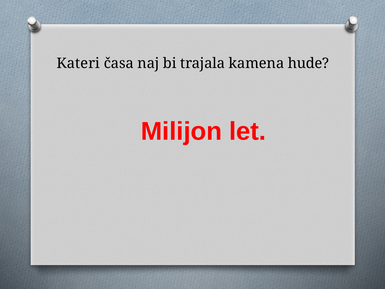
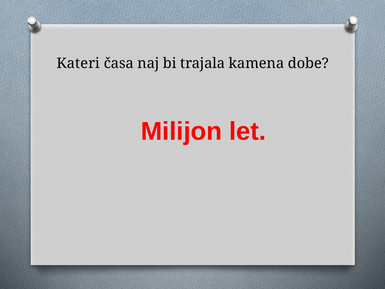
hude: hude -> dobe
